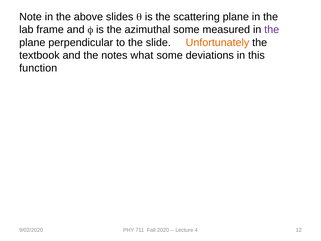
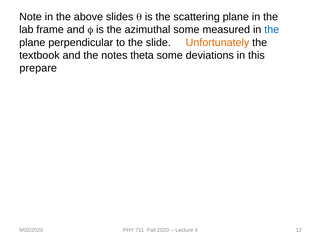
the at (272, 30) colour: purple -> blue
what: what -> theta
function: function -> prepare
